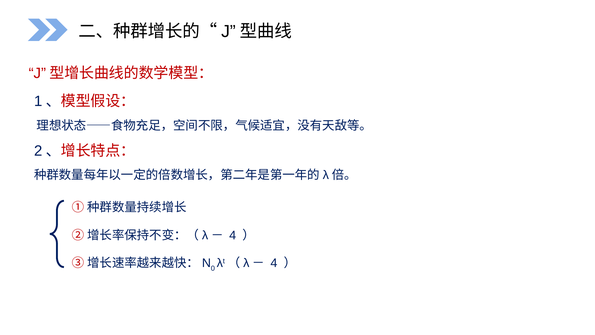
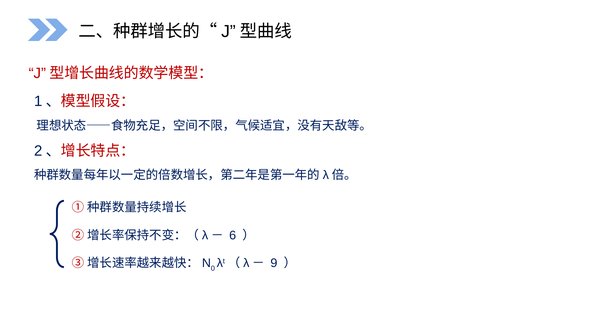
4 at (233, 235): 4 -> 6
4 at (274, 263): 4 -> 9
